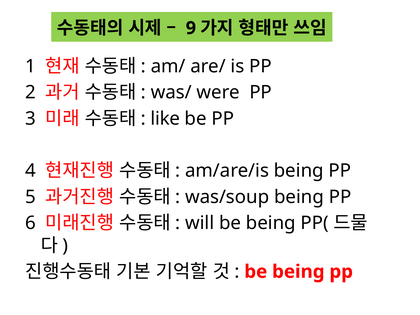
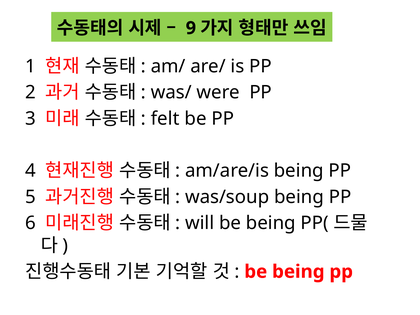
like: like -> felt
